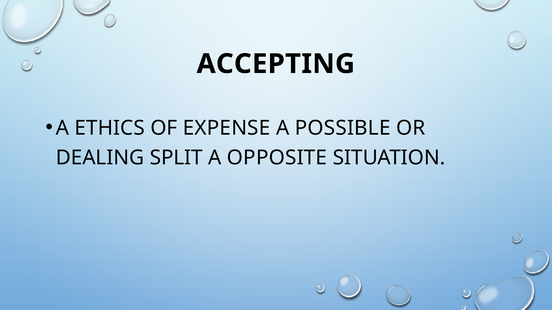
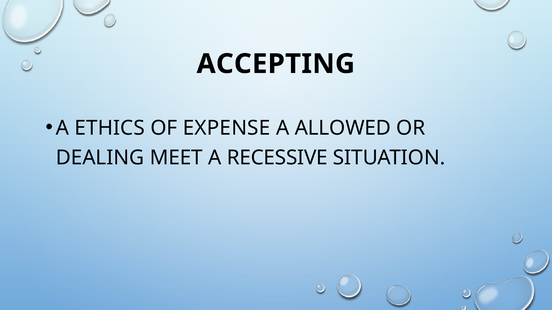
POSSIBLE: POSSIBLE -> ALLOWED
SPLIT: SPLIT -> MEET
OPPOSITE: OPPOSITE -> RECESSIVE
